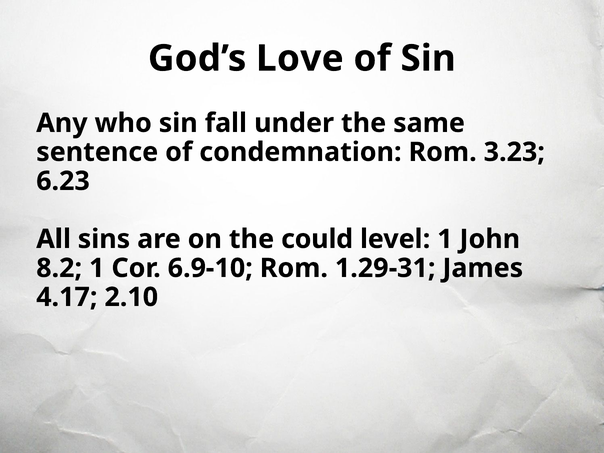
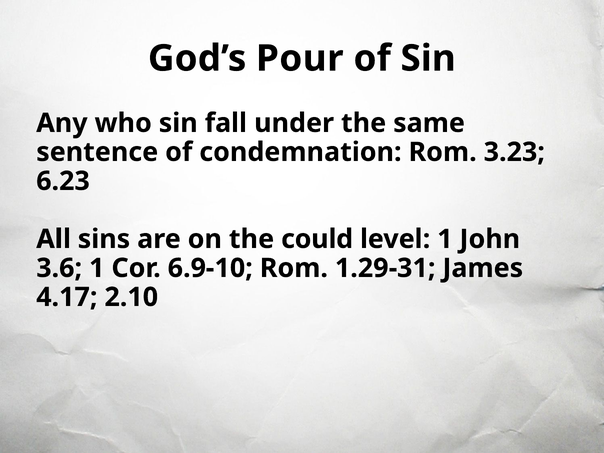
Love: Love -> Pour
8.2: 8.2 -> 3.6
